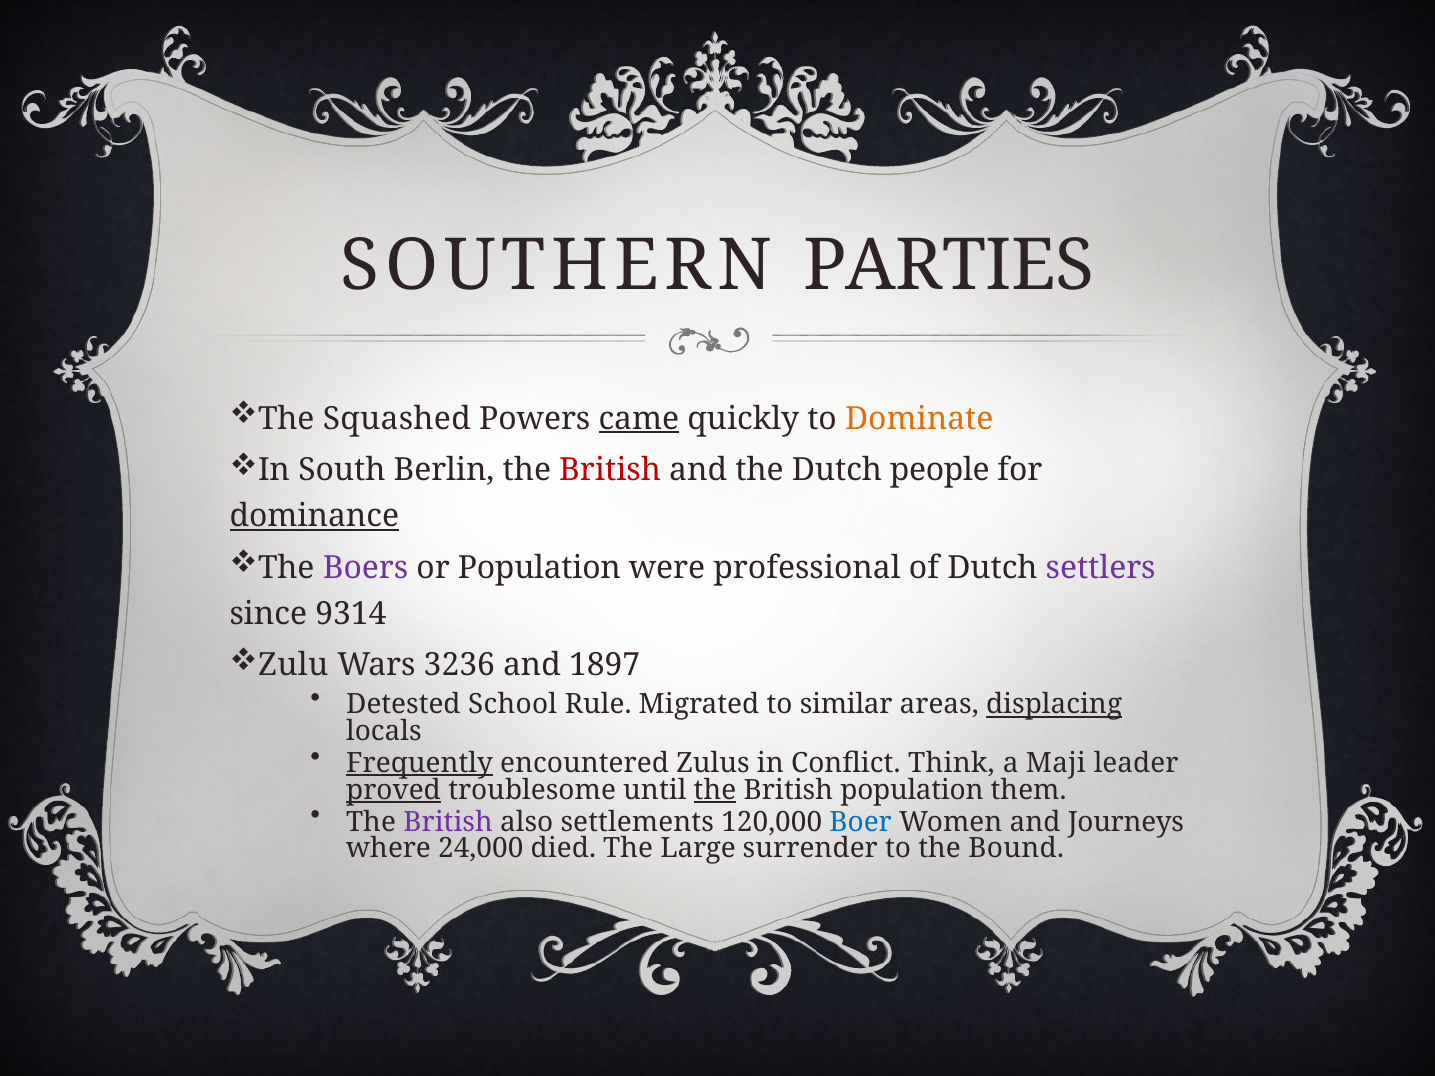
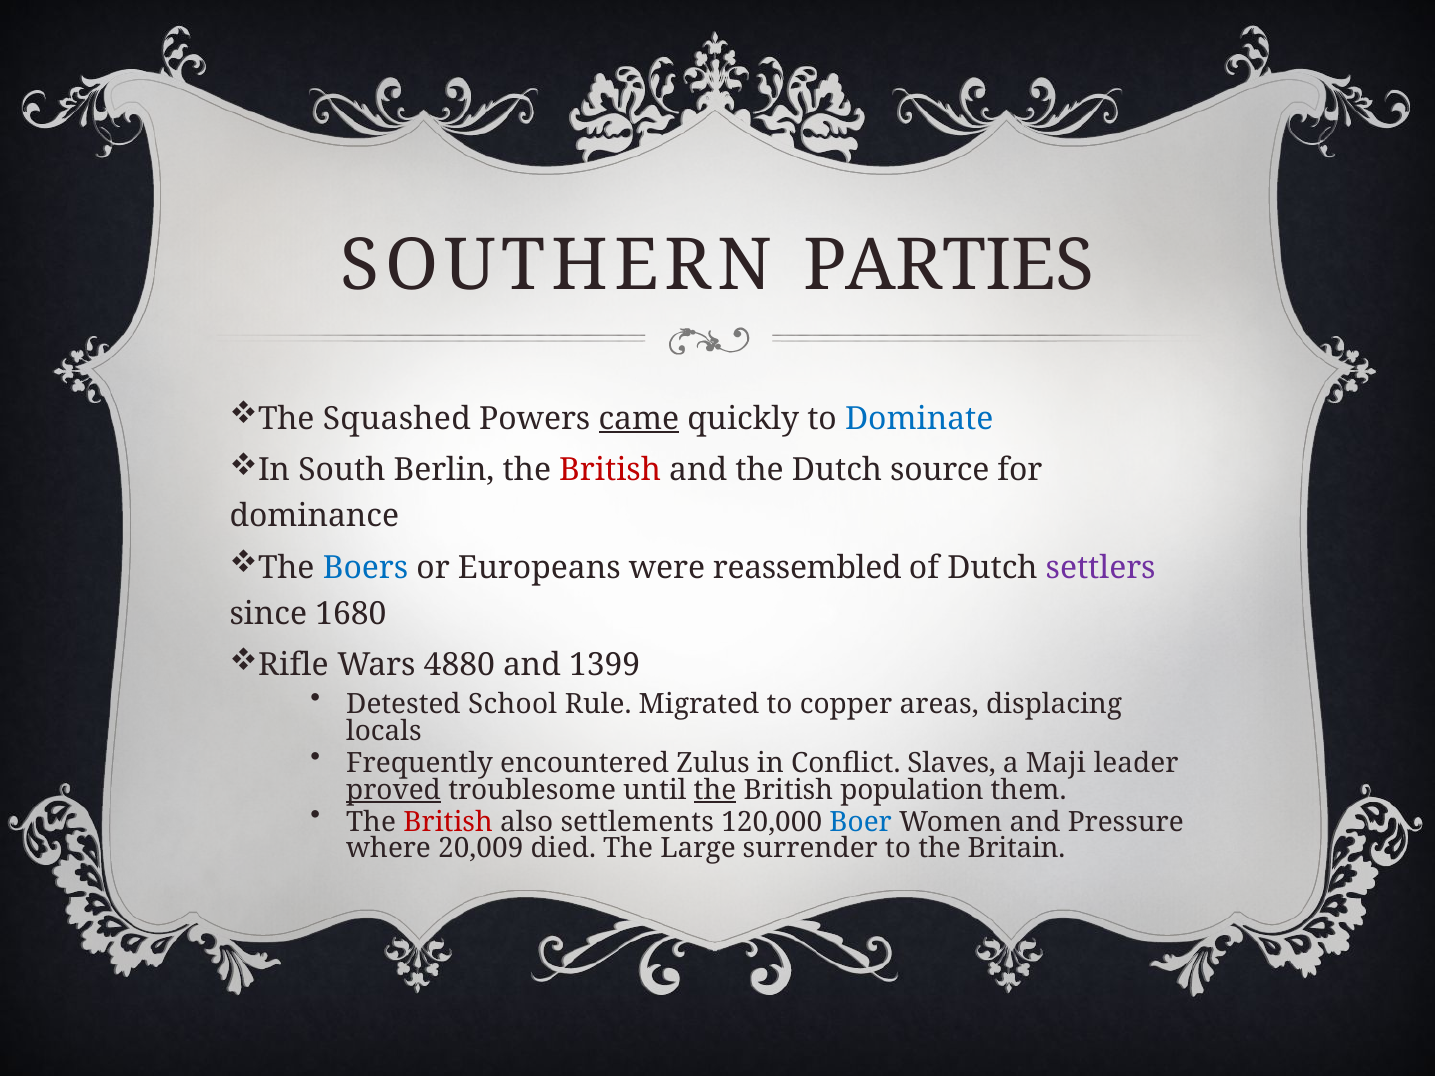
Dominate colour: orange -> blue
people: people -> source
dominance underline: present -> none
Boers colour: purple -> blue
or Population: Population -> Europeans
professional: professional -> reassembled
9314: 9314 -> 1680
Zulu: Zulu -> Rifle
3236: 3236 -> 4880
1897: 1897 -> 1399
similar: similar -> copper
displacing underline: present -> none
Frequently underline: present -> none
Think: Think -> Slaves
British at (448, 822) colour: purple -> red
Journeys: Journeys -> Pressure
24,000: 24,000 -> 20,009
Bound: Bound -> Britain
